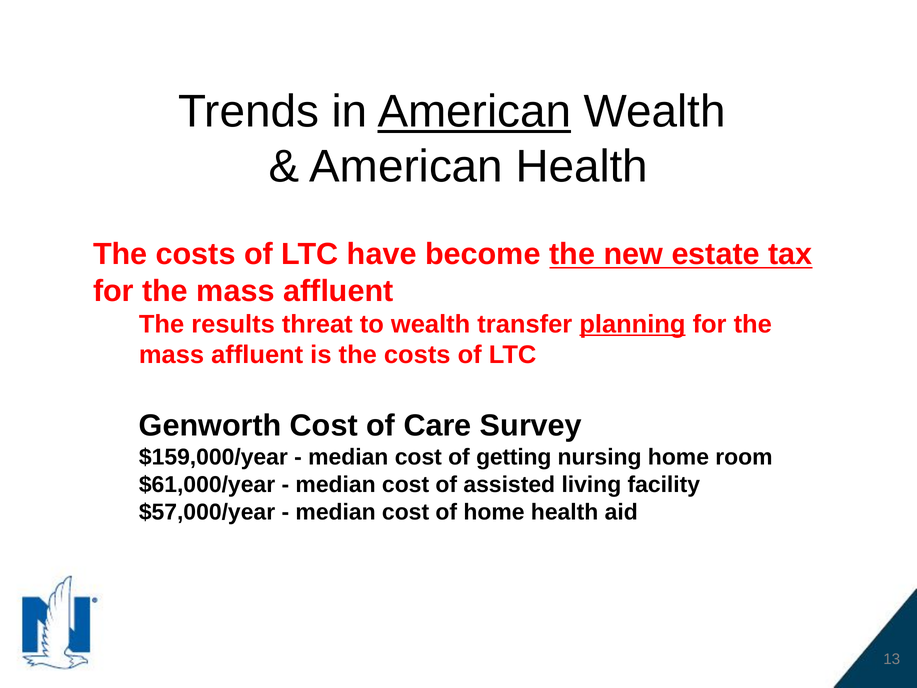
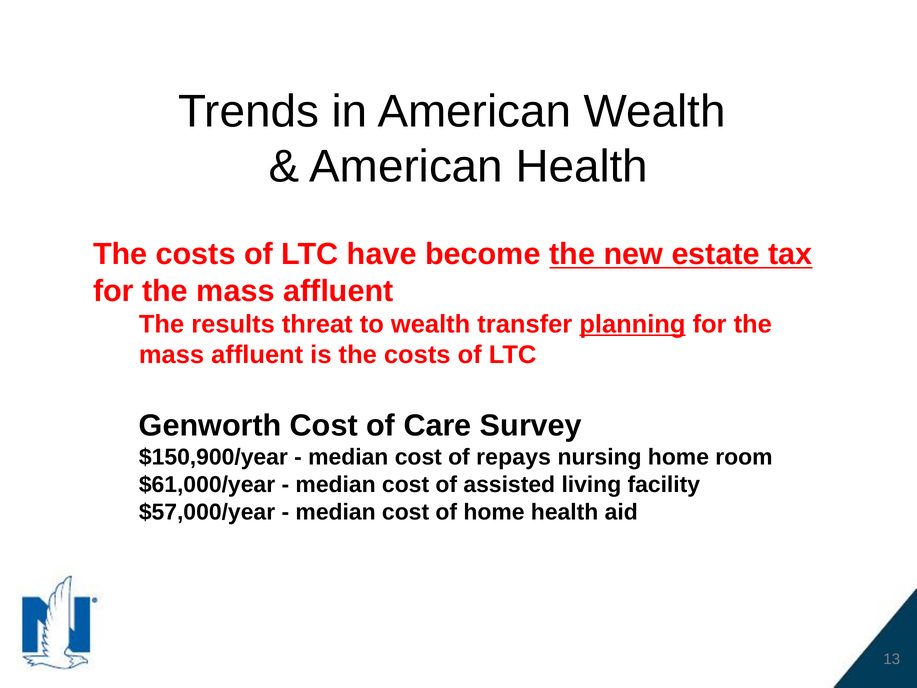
American at (474, 112) underline: present -> none
$159,000/year: $159,000/year -> $150,900/year
getting: getting -> repays
